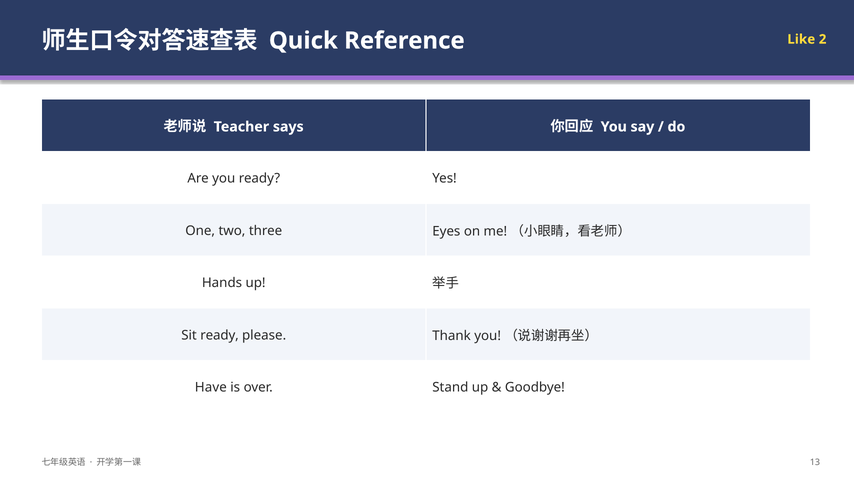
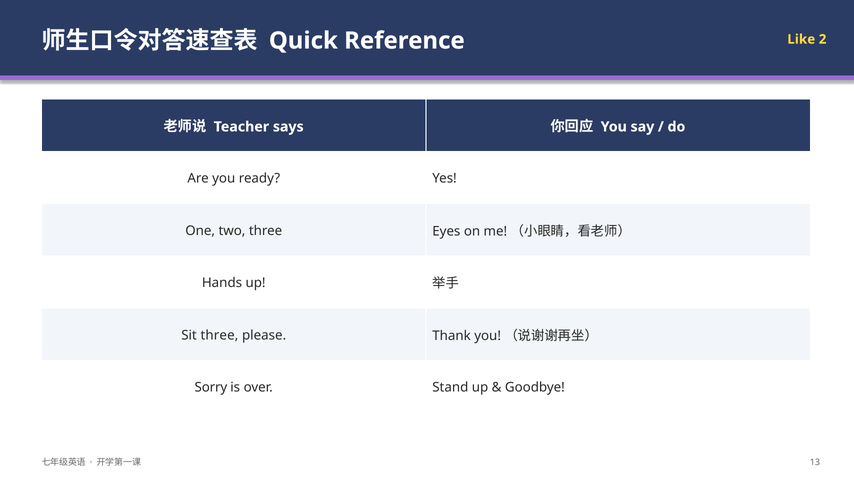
Sit ready: ready -> three
Have: Have -> Sorry
